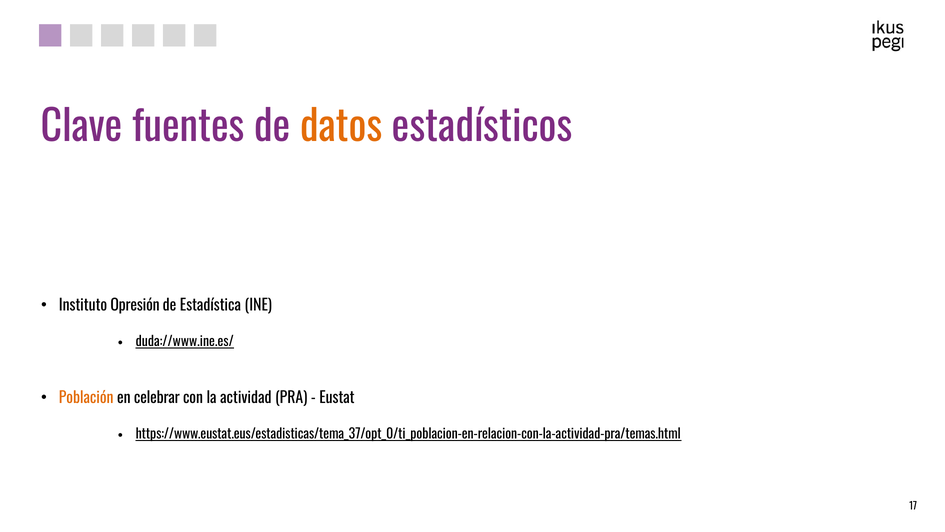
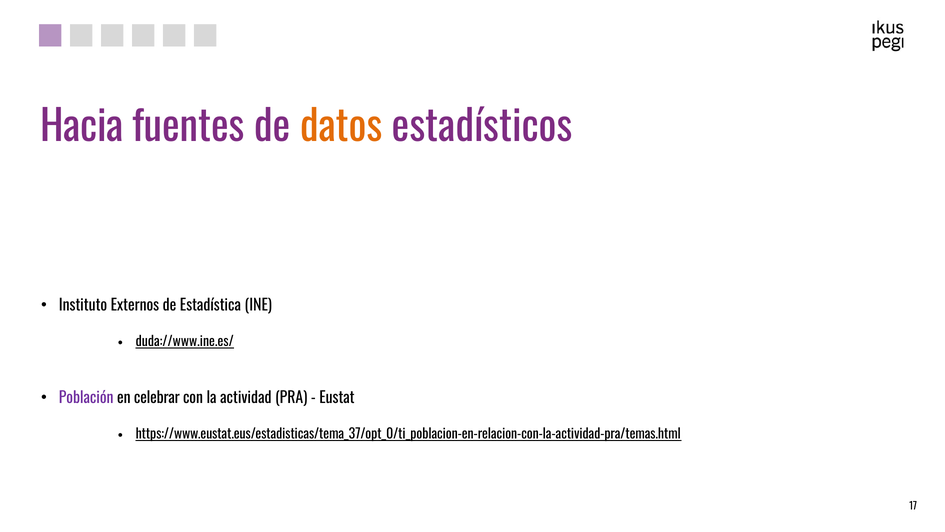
Clave: Clave -> Hacia
Opresión: Opresión -> Externos
Población colour: orange -> purple
